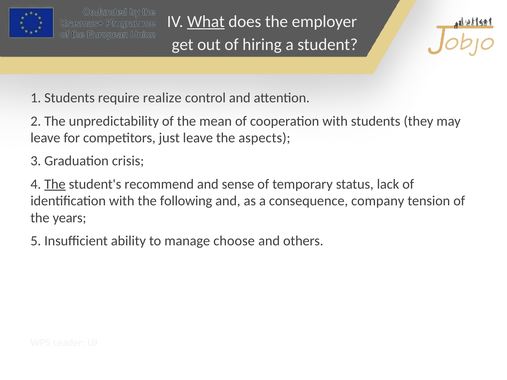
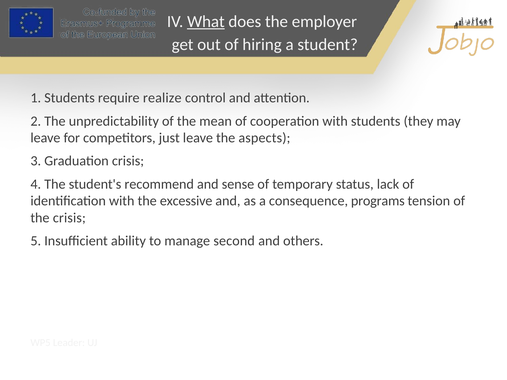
The at (55, 184) underline: present -> none
following: following -> excessive
company: company -> programs
the years: years -> crisis
choose: choose -> second
